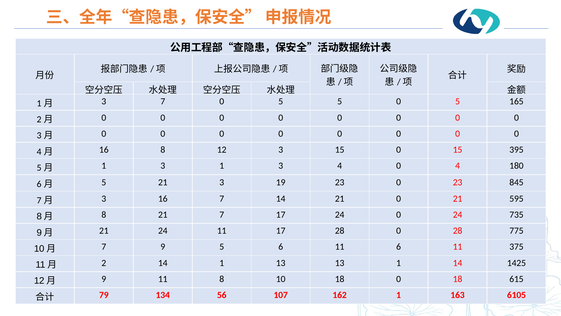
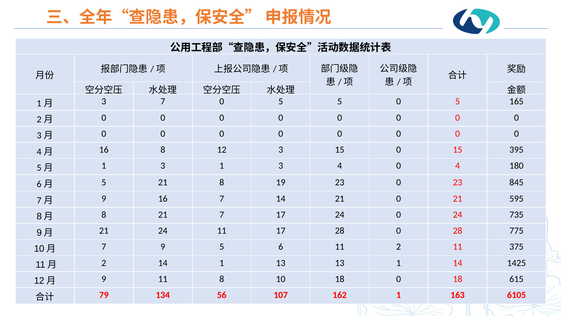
21 3: 3 -> 8
3 at (104, 199): 3 -> 9
11 6: 6 -> 2
